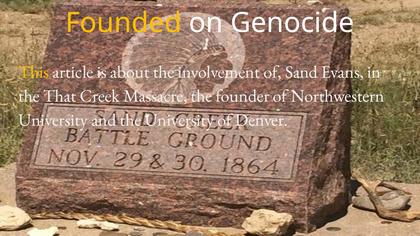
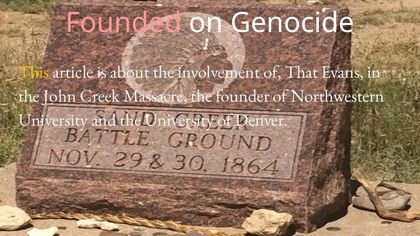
Founded colour: yellow -> pink
Sand: Sand -> That
That: That -> John
